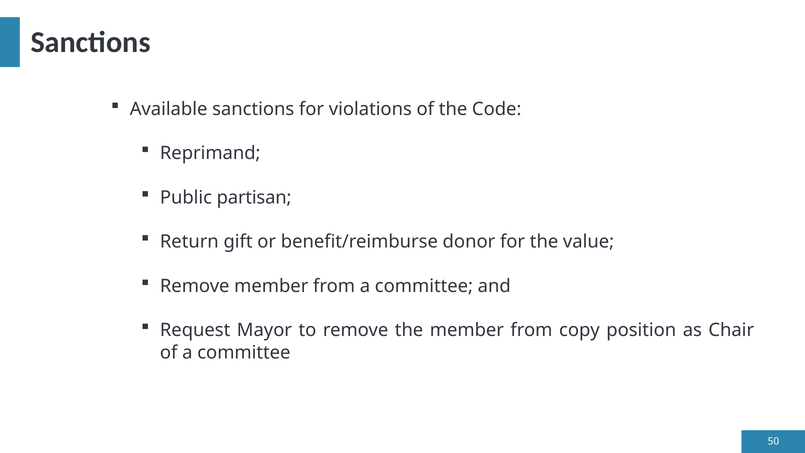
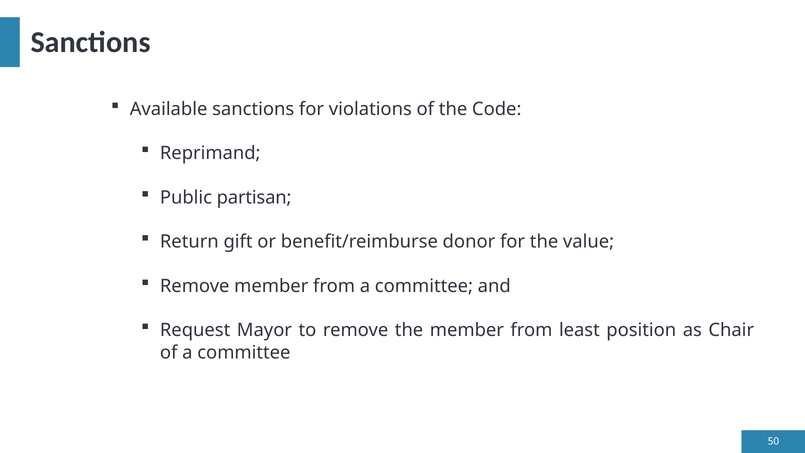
copy: copy -> least
